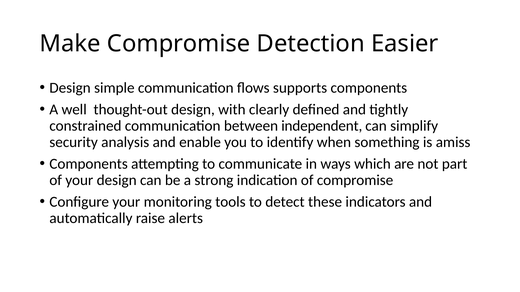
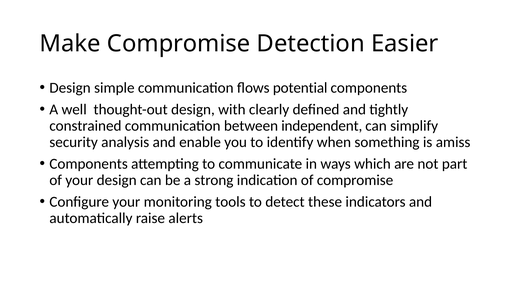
supports: supports -> potential
